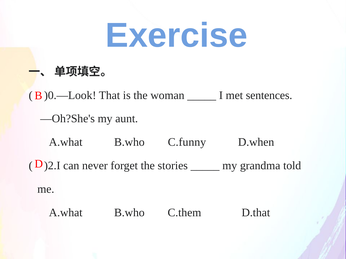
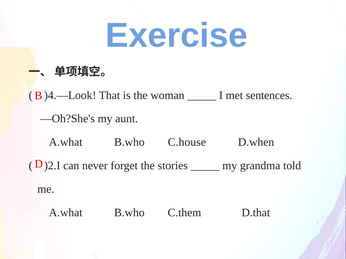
)0.—Look: )0.—Look -> )4.—Look
C.funny: C.funny -> C.house
